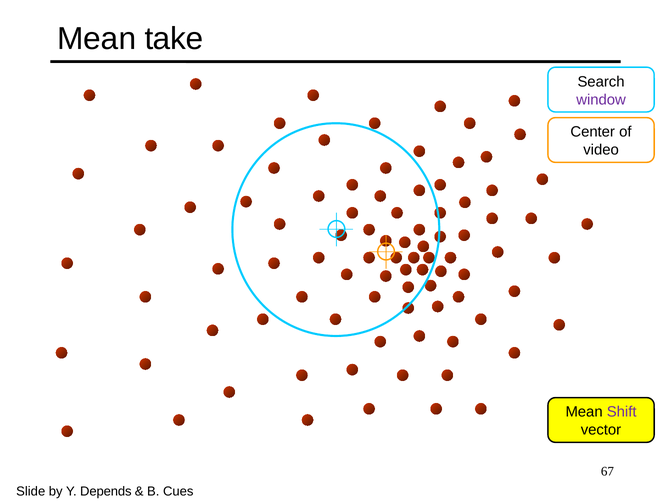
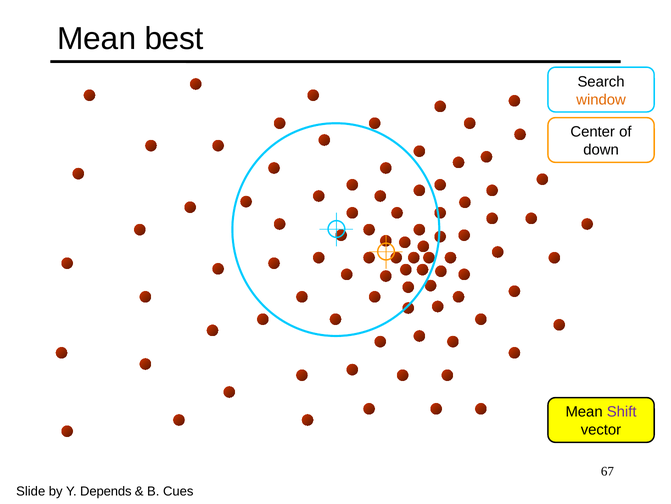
take: take -> best
window colour: purple -> orange
video: video -> down
